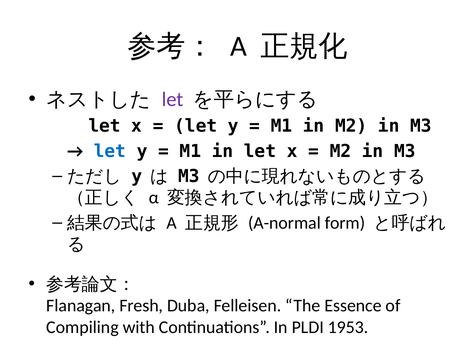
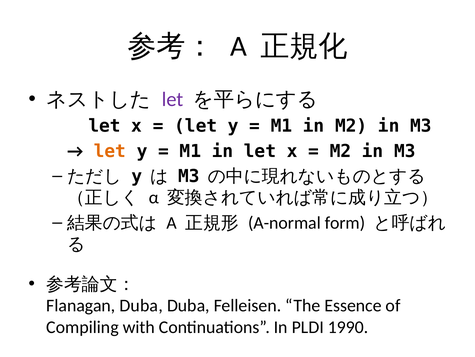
let at (110, 151) colour: blue -> orange
Flanagan Fresh: Fresh -> Duba
1953: 1953 -> 1990
